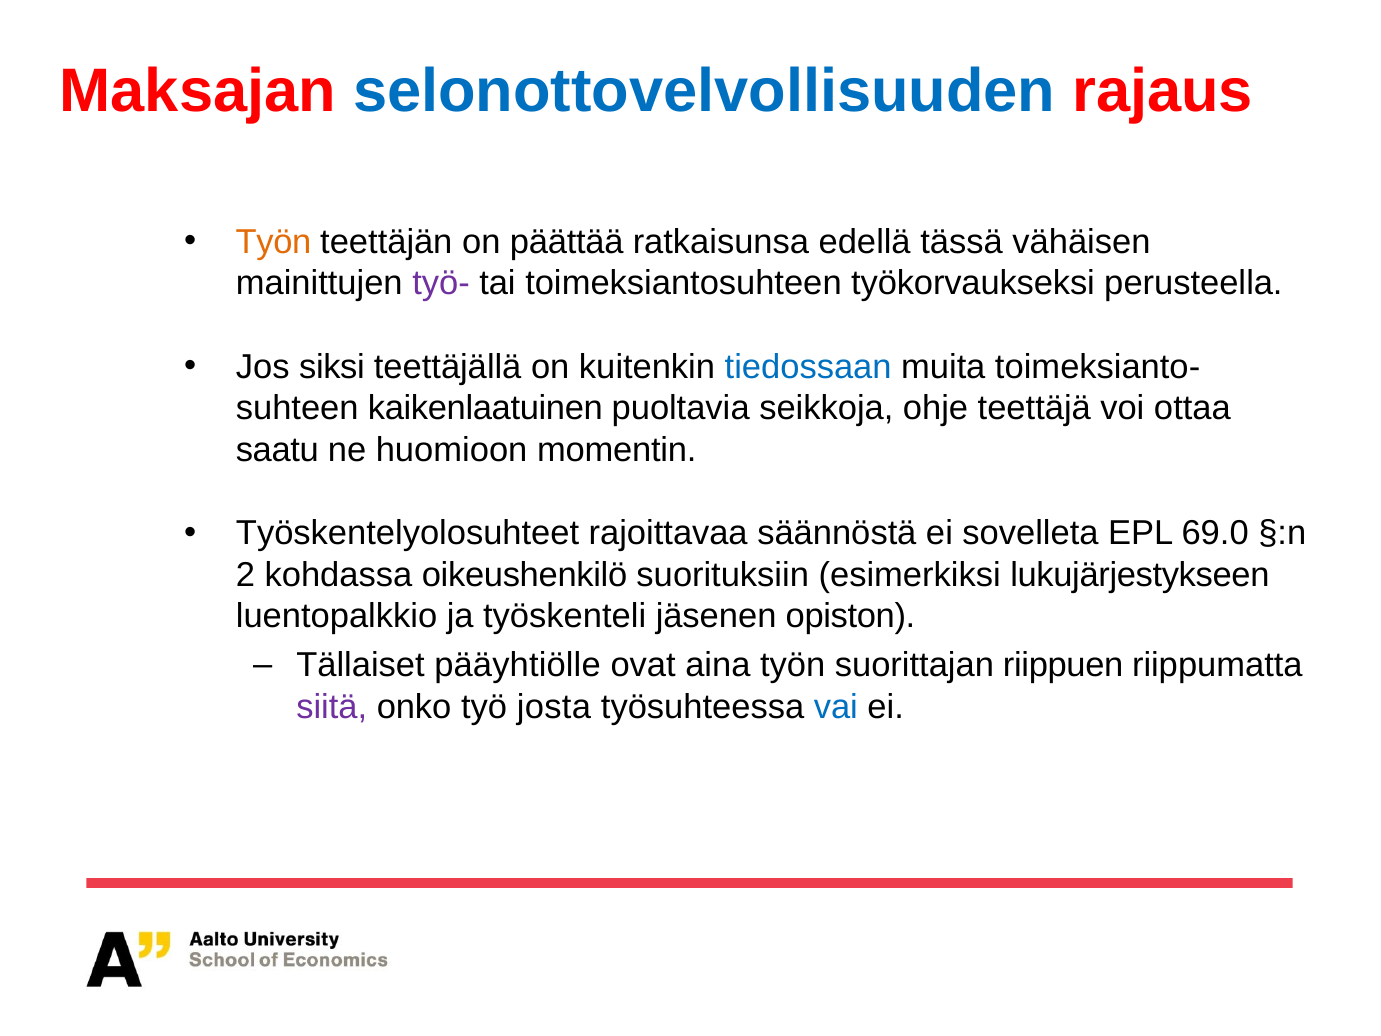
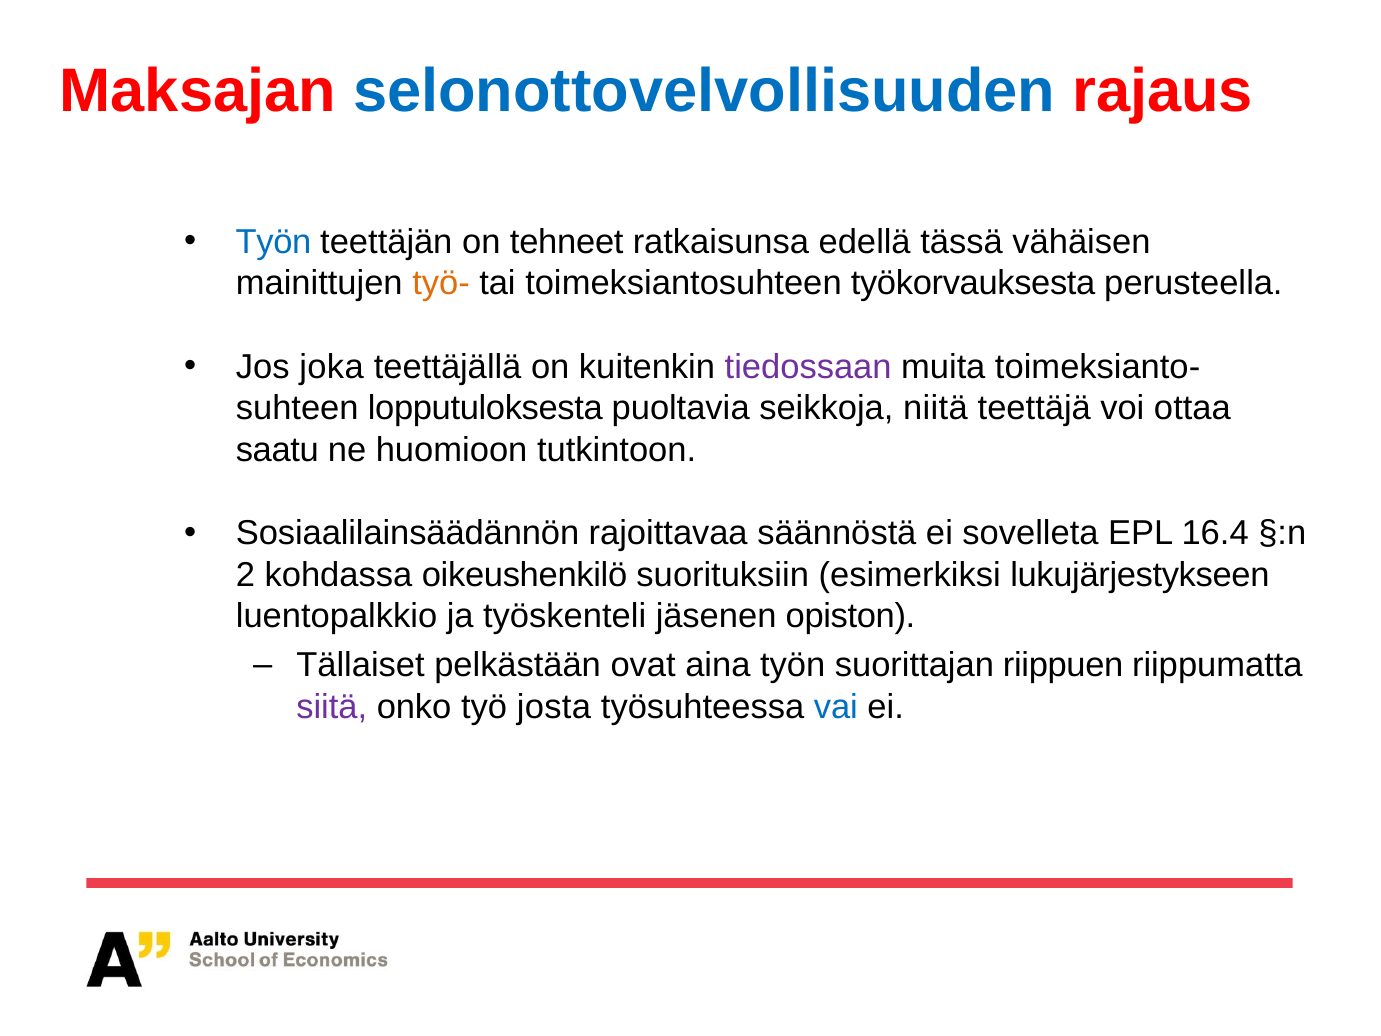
Työn at (273, 242) colour: orange -> blue
päättää: päättää -> tehneet
työ- colour: purple -> orange
työkorvaukseksi: työkorvaukseksi -> työkorvauksesta
siksi: siksi -> joka
tiedossaan colour: blue -> purple
kaikenlaatuinen: kaikenlaatuinen -> lopputuloksesta
ohje: ohje -> niitä
momentin: momentin -> tutkintoon
Työskentelyolosuhteet: Työskentelyolosuhteet -> Sosiaalilainsäädännön
69.0: 69.0 -> 16.4
pääyhtiölle: pääyhtiölle -> pelkästään
